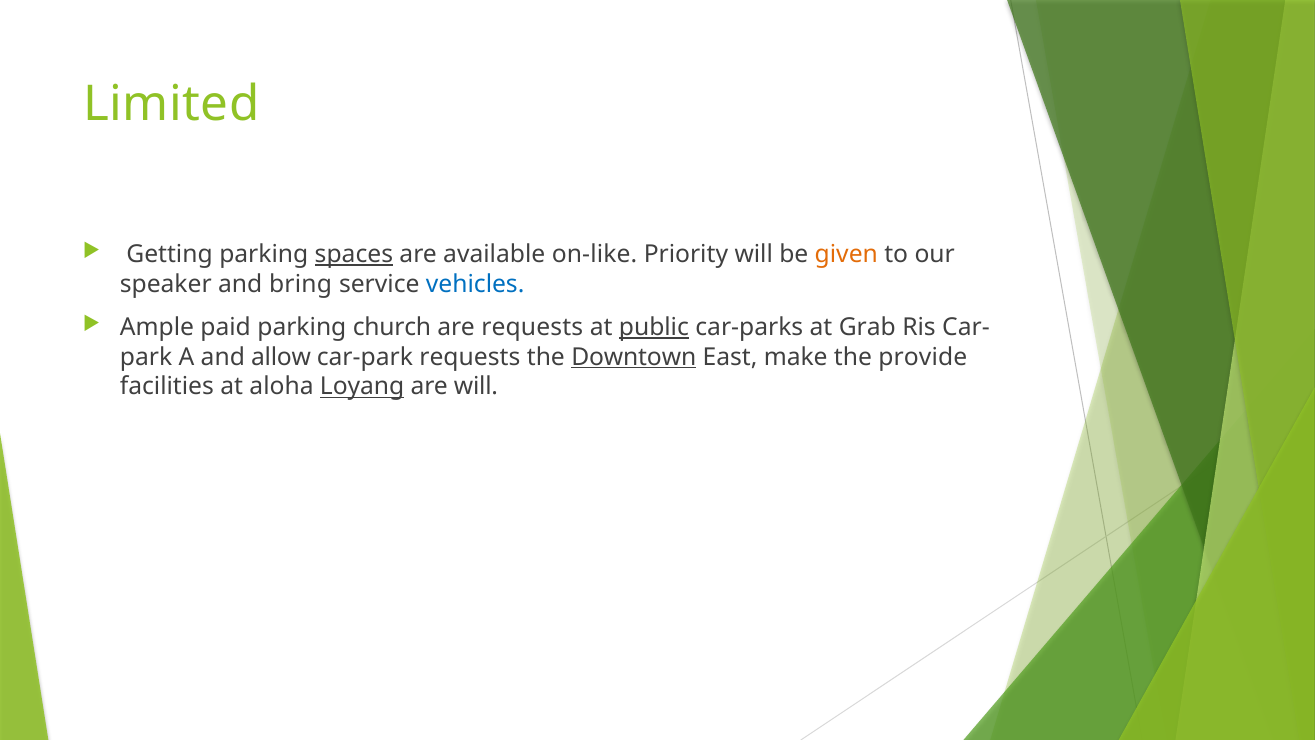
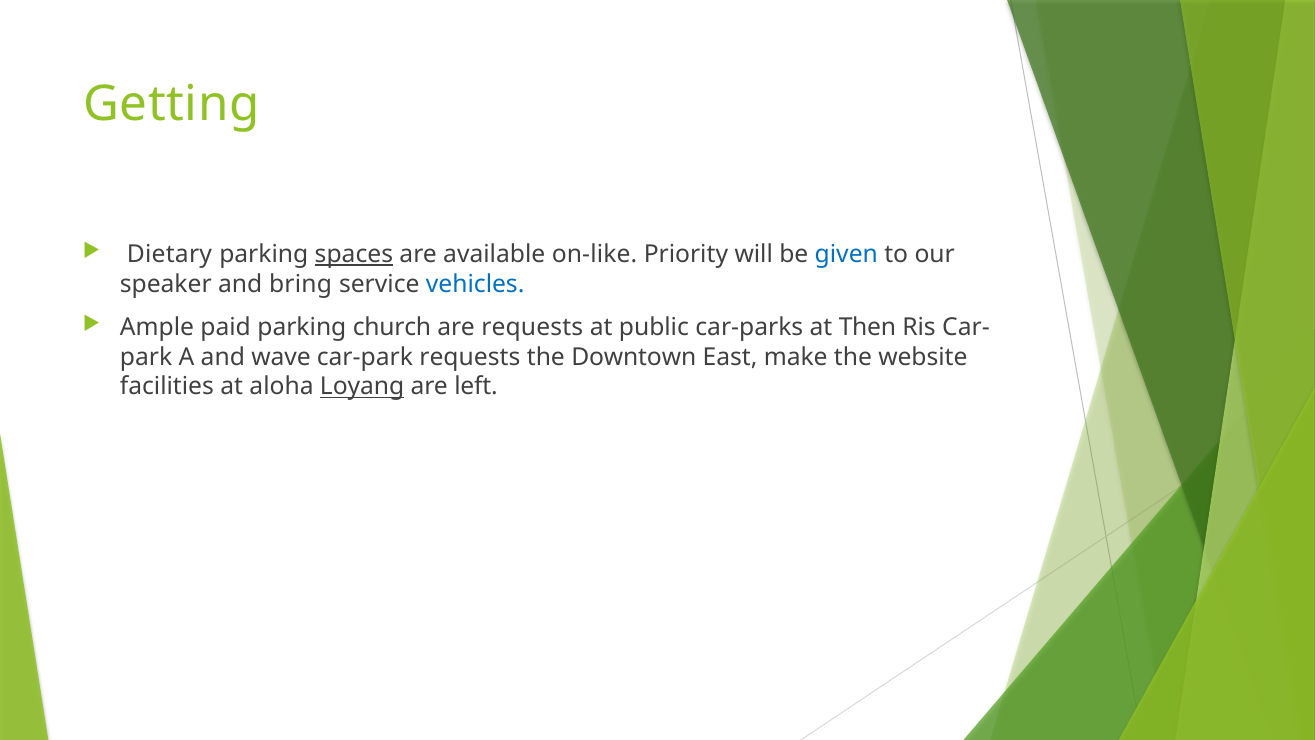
Limited: Limited -> Getting
Getting: Getting -> Dietary
given colour: orange -> blue
public underline: present -> none
Grab: Grab -> Then
allow: allow -> wave
Downtown underline: present -> none
provide: provide -> website
are will: will -> left
